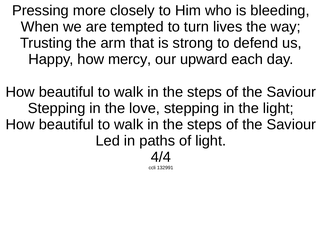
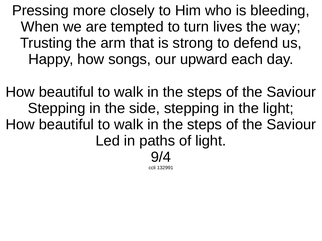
mercy: mercy -> songs
love: love -> side
4/4: 4/4 -> 9/4
